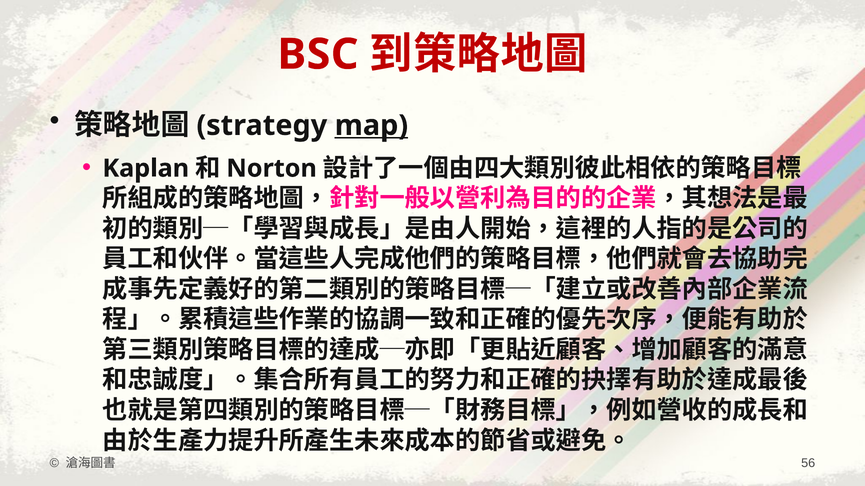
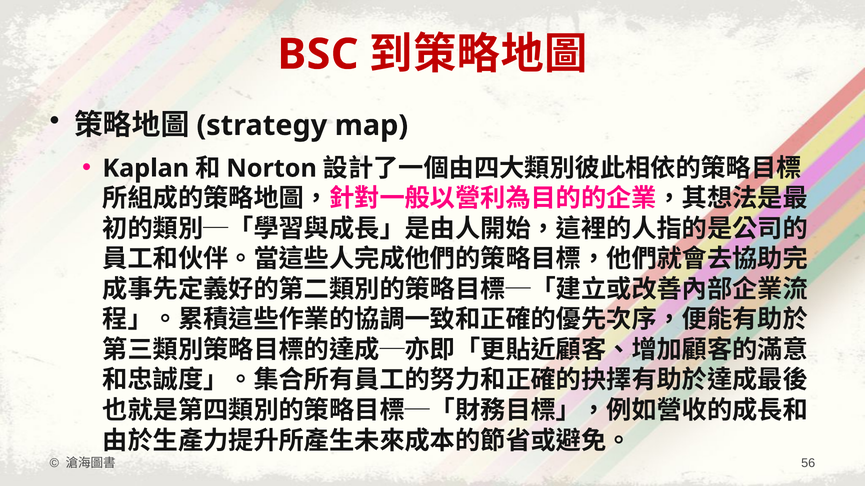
map underline: present -> none
